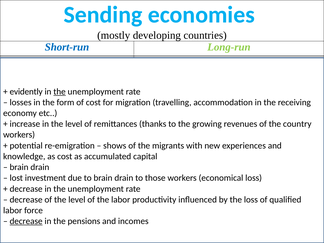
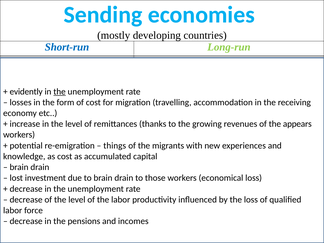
country: country -> appears
shows: shows -> things
decrease at (26, 221) underline: present -> none
